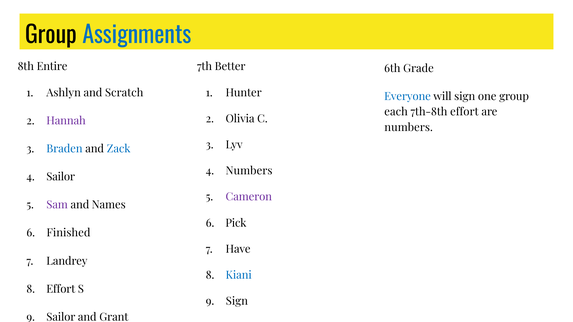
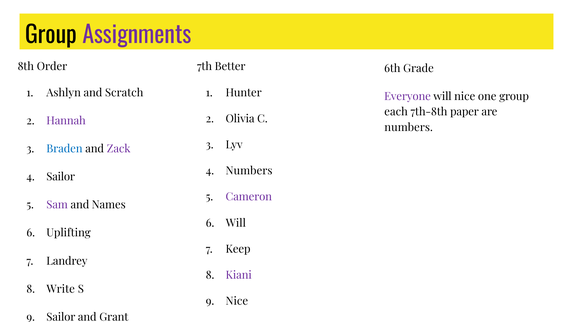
Assignments colour: blue -> purple
Entire: Entire -> Order
Everyone colour: blue -> purple
will sign: sign -> nice
7th-8th effort: effort -> paper
Zack colour: blue -> purple
Pick at (236, 223): Pick -> Will
Finished: Finished -> Uplifting
Have: Have -> Keep
Kiani at (239, 275) colour: blue -> purple
Effort at (61, 289): Effort -> Write
Sign at (237, 302): Sign -> Nice
